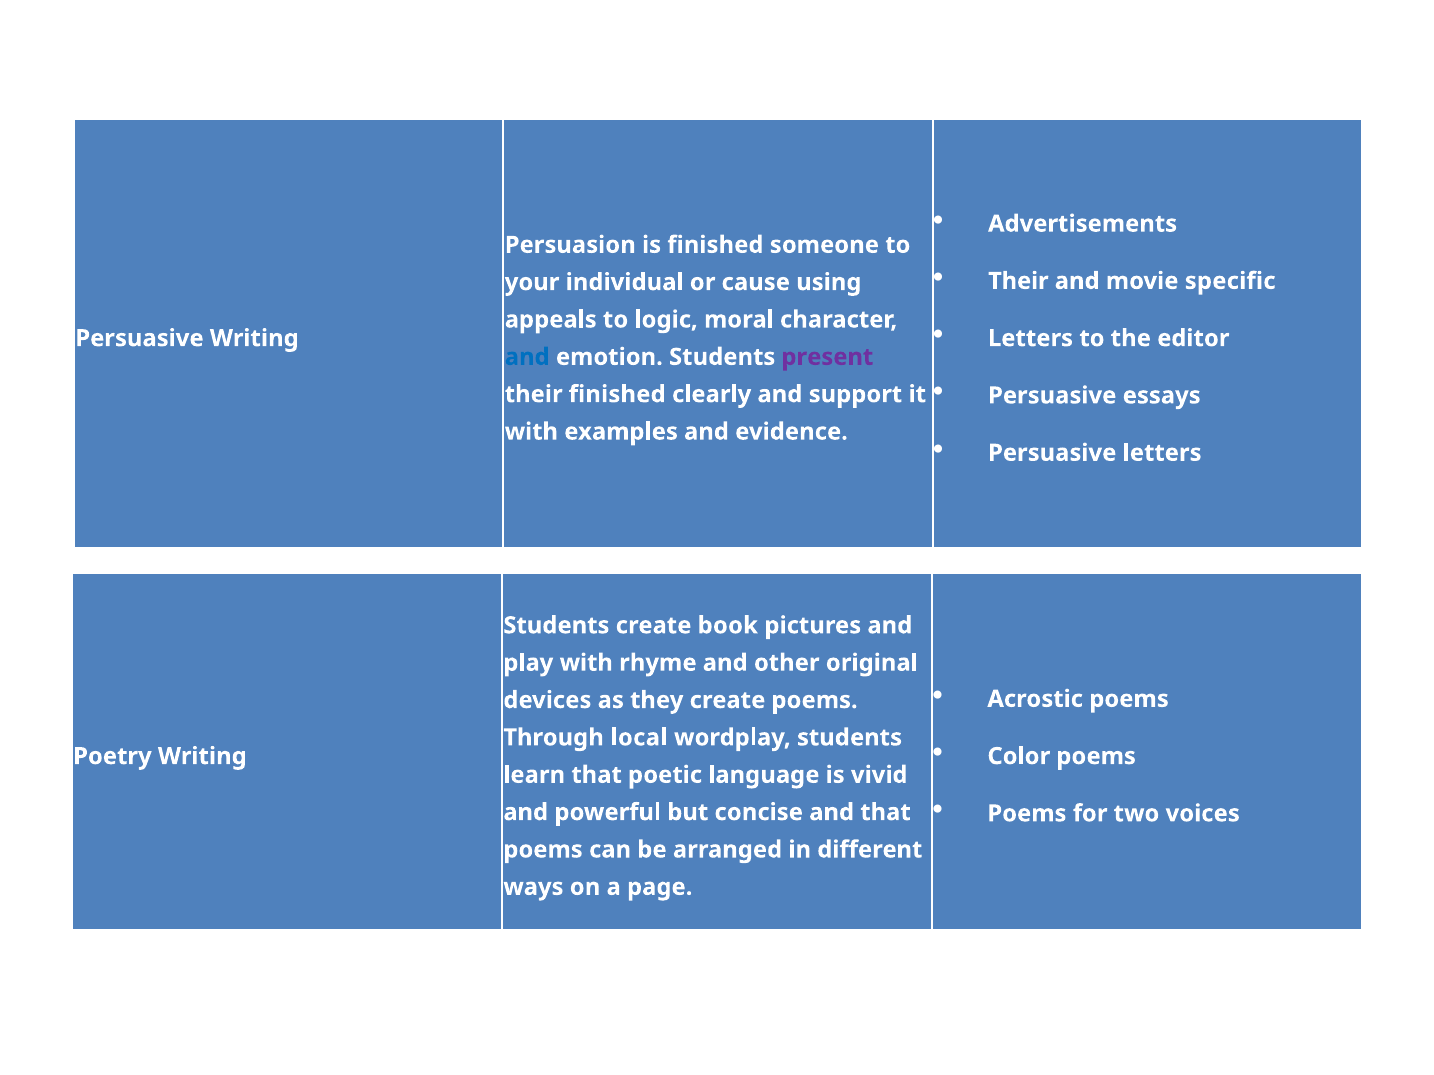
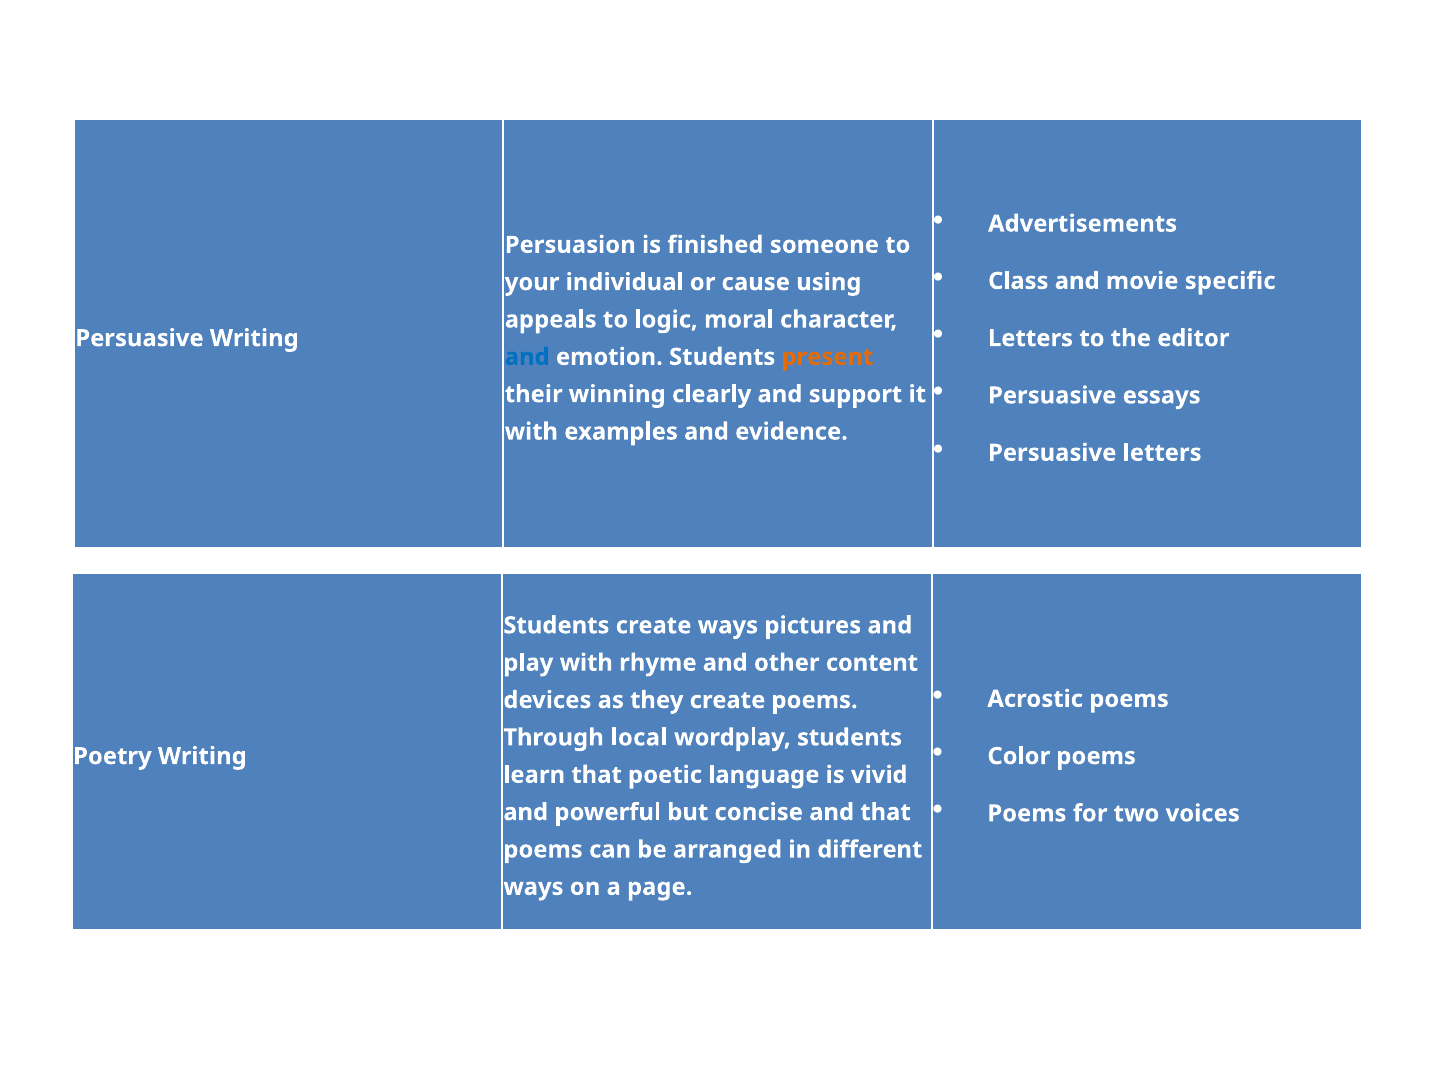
Their at (1018, 281): Their -> Class
present colour: purple -> orange
their finished: finished -> winning
create book: book -> ways
original: original -> content
